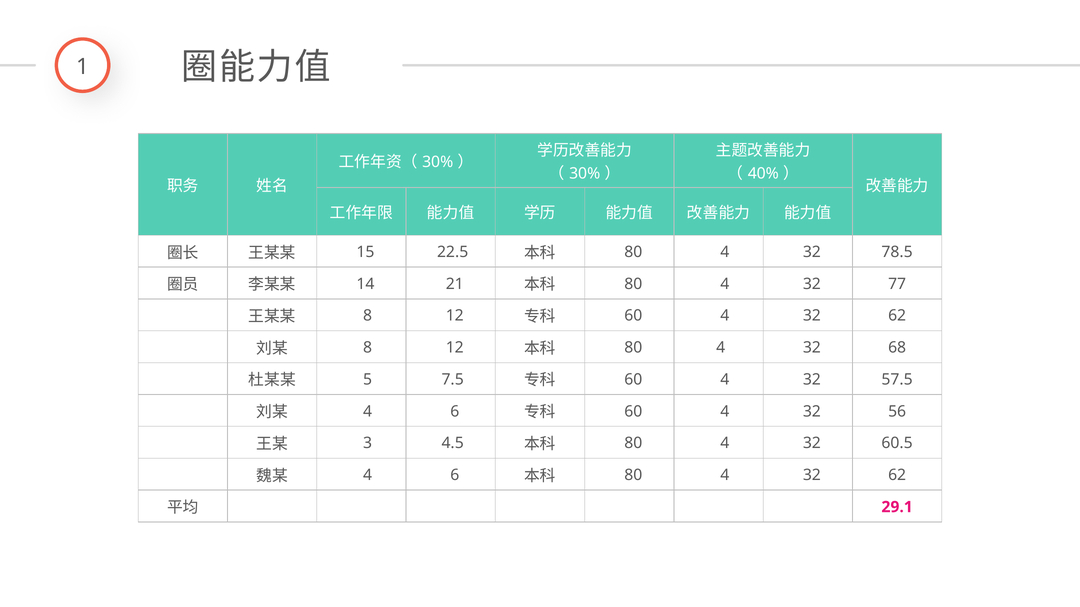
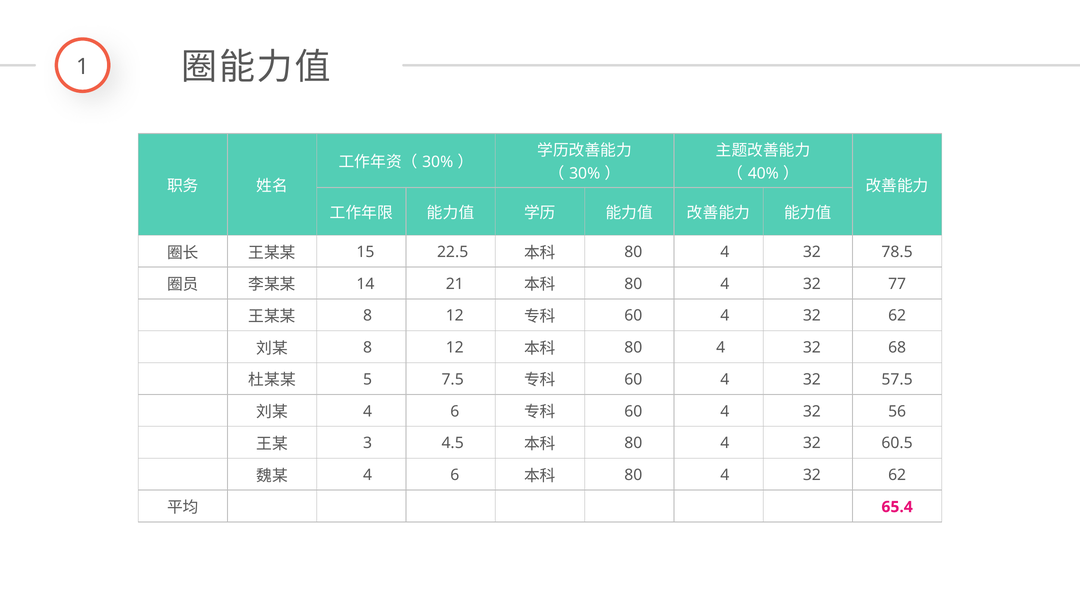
29.1: 29.1 -> 65.4
